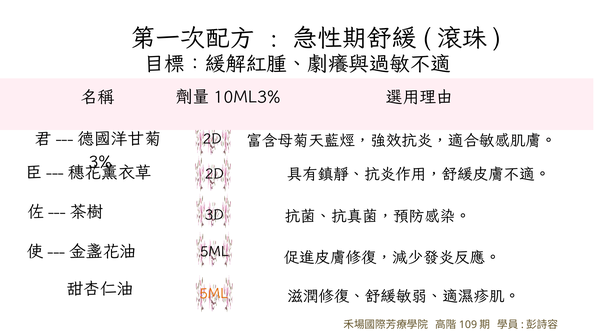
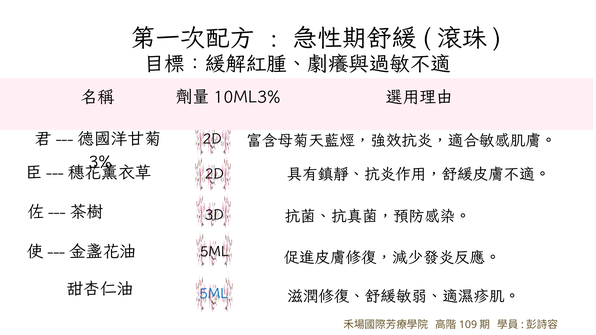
5ML at (214, 294) colour: orange -> blue
